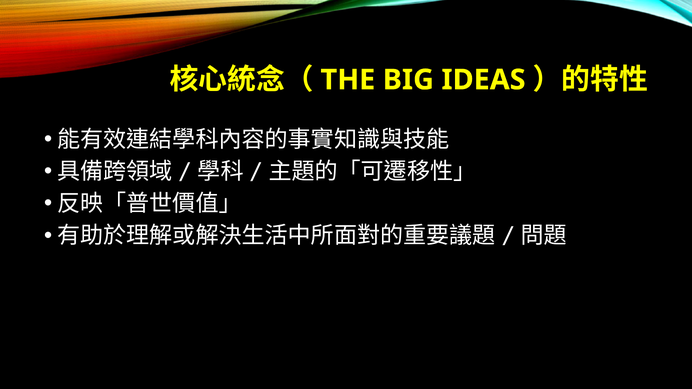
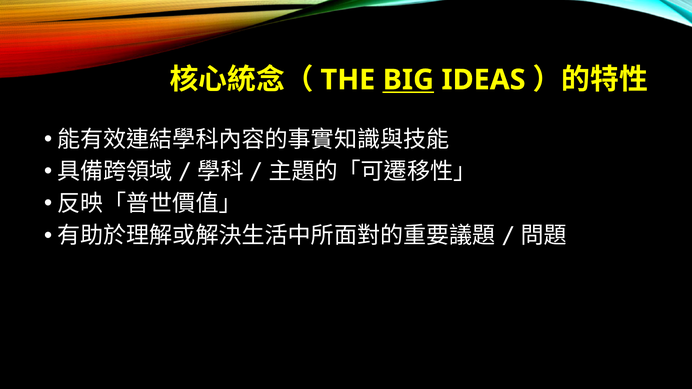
BIG underline: none -> present
